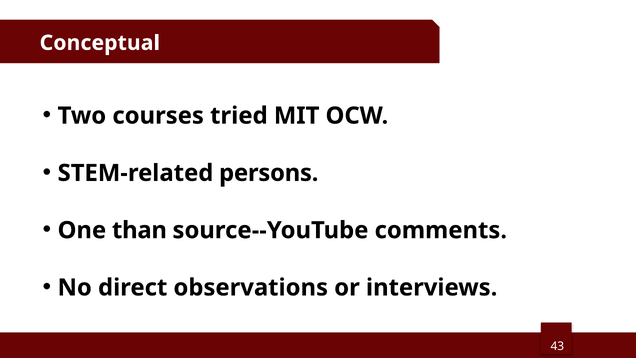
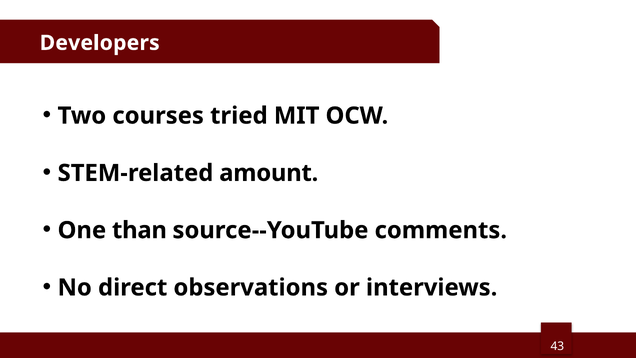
Conceptual: Conceptual -> Developers
persons: persons -> amount
